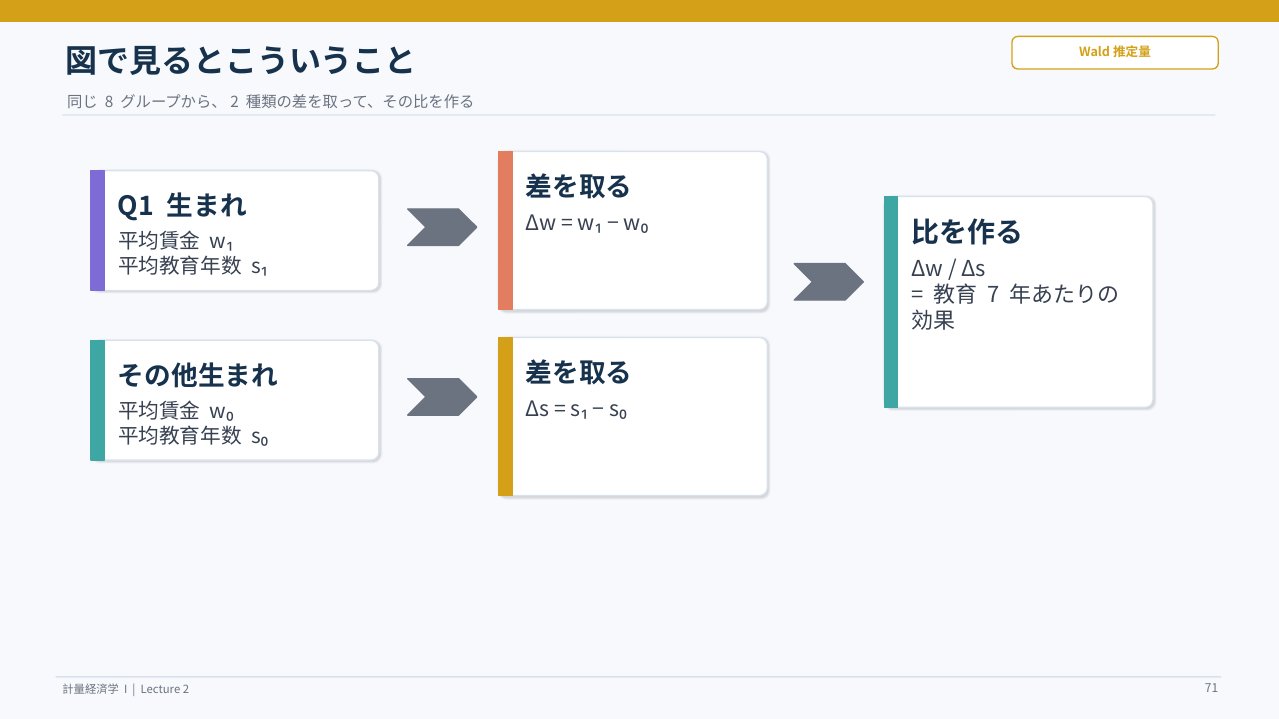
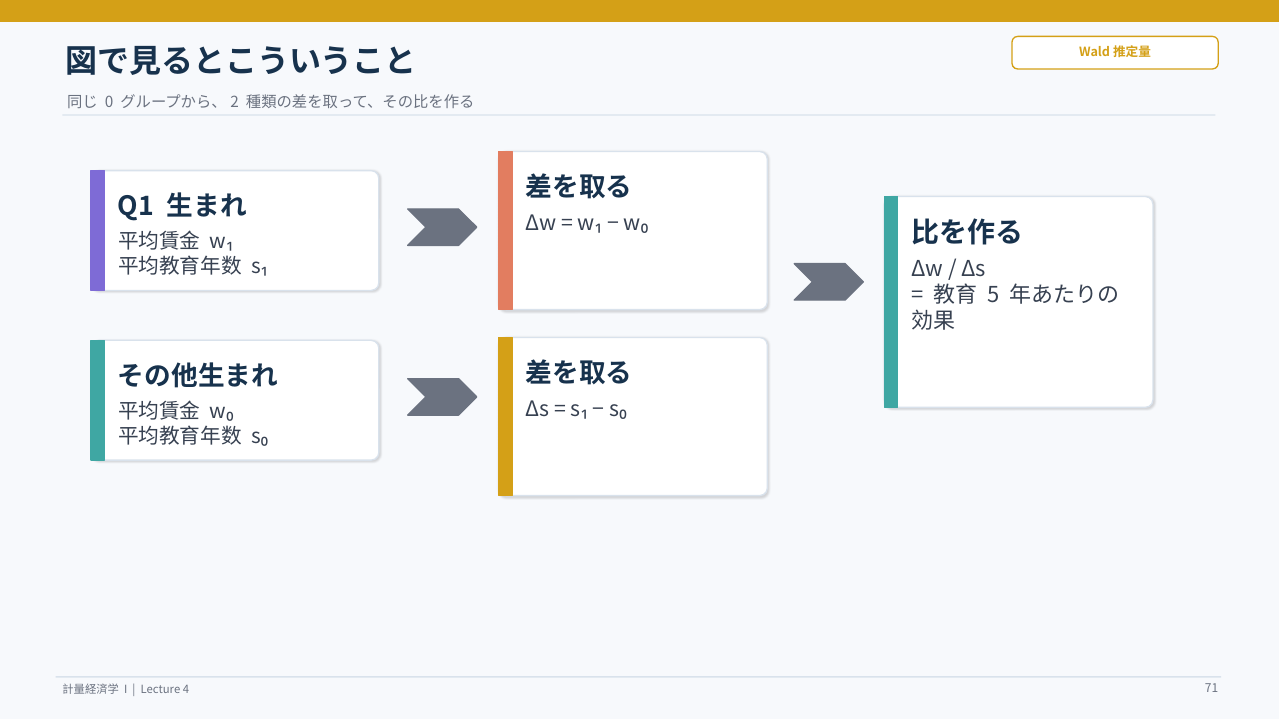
8: 8 -> 0
7: 7 -> 5
2: 2 -> 4
